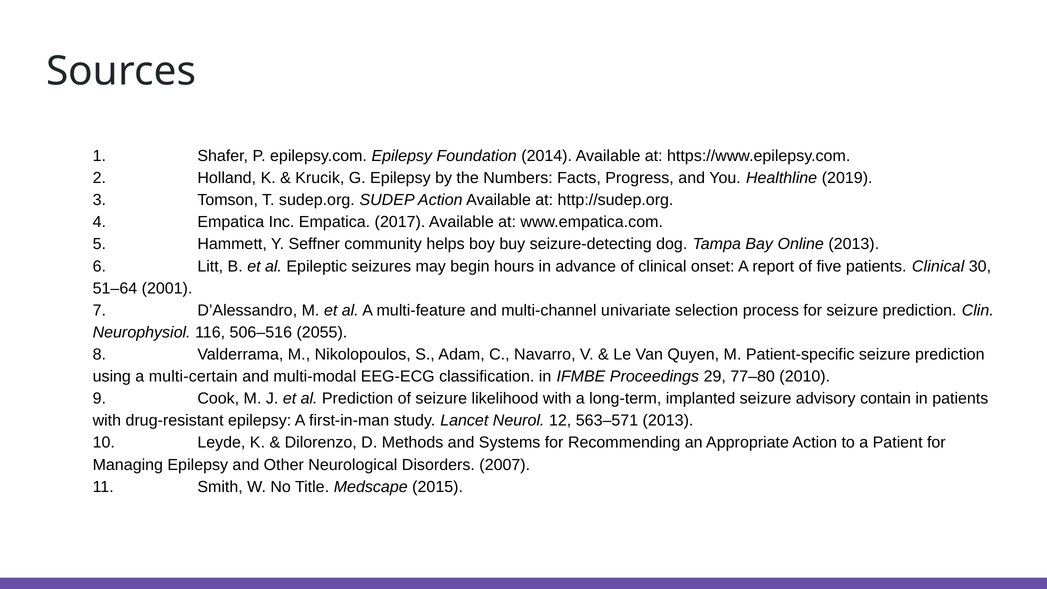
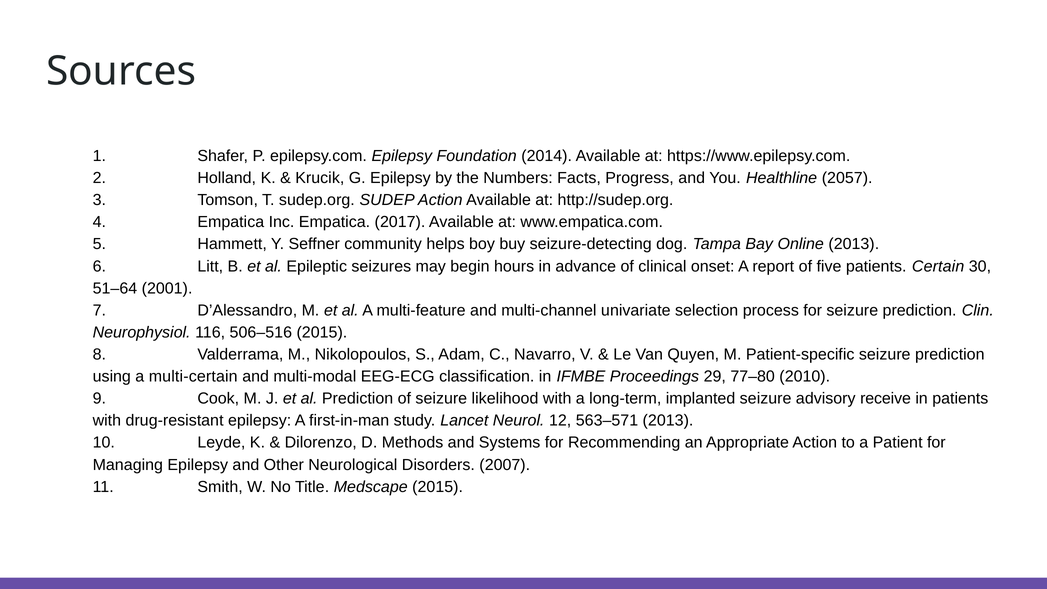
2019: 2019 -> 2057
patients Clinical: Clinical -> Certain
506–516 2055: 2055 -> 2015
contain: contain -> receive
